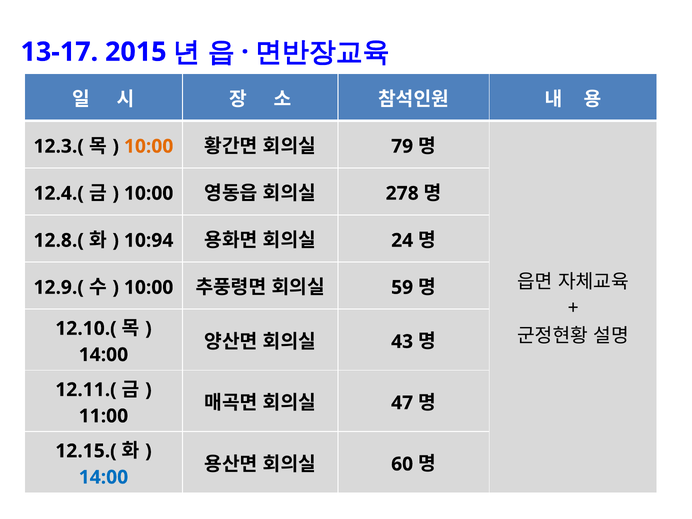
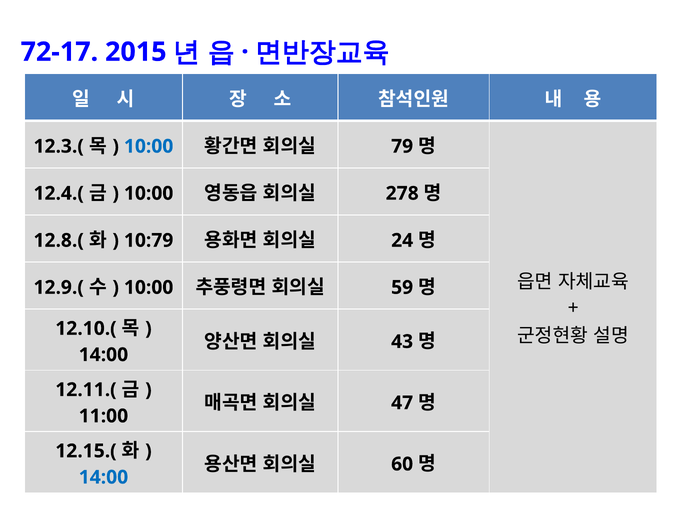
13-17: 13-17 -> 72-17
10:00 at (149, 146) colour: orange -> blue
10:94: 10:94 -> 10:79
